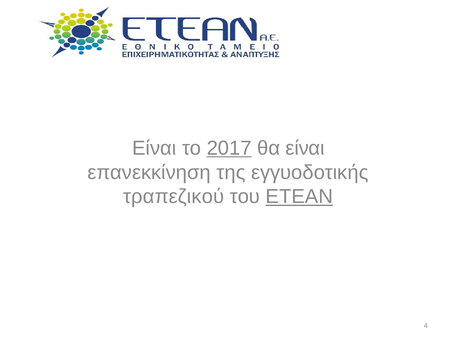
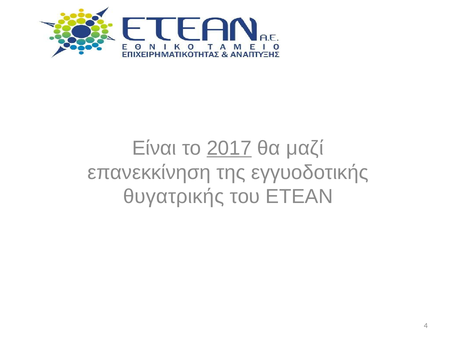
θα είναι: είναι -> μαζί
τραπεζικού: τραπεζικού -> θυγατρικής
ΕΤΕΑΝ underline: present -> none
